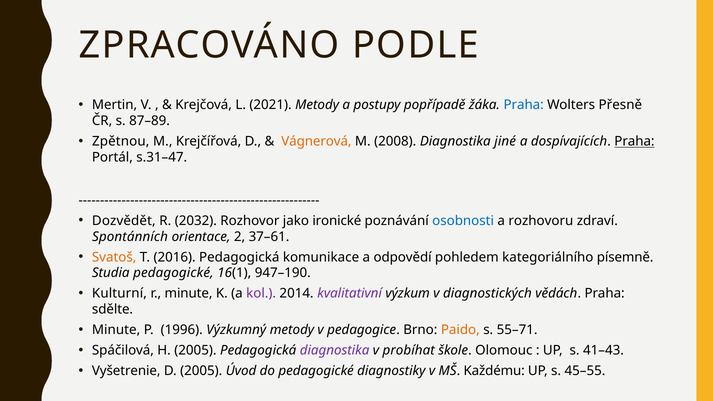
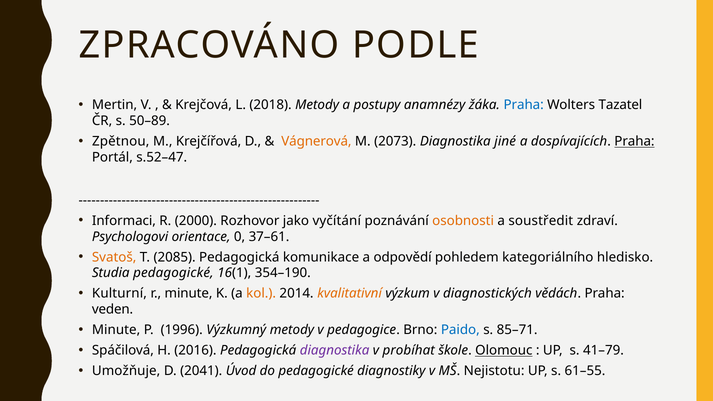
2021: 2021 -> 2018
popřípadě: popřípadě -> anamnézy
Přesně: Přesně -> Tazatel
87–89: 87–89 -> 50–89
2008: 2008 -> 2073
s.31–47: s.31–47 -> s.52–47
Dozvědět: Dozvědět -> Informaci
2032: 2032 -> 2000
ironické: ironické -> vyčítání
osobnosti colour: blue -> orange
rozhovoru: rozhovoru -> soustředit
Spontánních: Spontánních -> Psychologovi
2: 2 -> 0
2016: 2016 -> 2085
písemně: písemně -> hledisko
947–190: 947–190 -> 354–190
kol colour: purple -> orange
kvalitativní colour: purple -> orange
sdělte: sdělte -> veden
Paido colour: orange -> blue
55–71: 55–71 -> 85–71
H 2005: 2005 -> 2016
Olomouc underline: none -> present
41–43: 41–43 -> 41–79
Vyšetrenie: Vyšetrenie -> Umožňuje
D 2005: 2005 -> 2041
Každému: Každému -> Nejistotu
45–55: 45–55 -> 61–55
